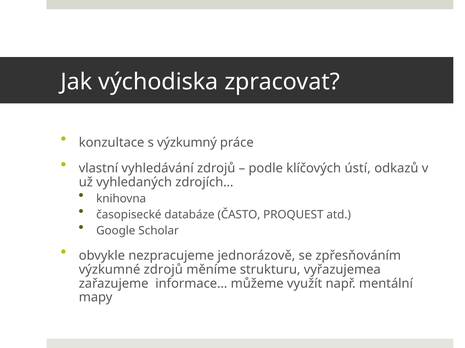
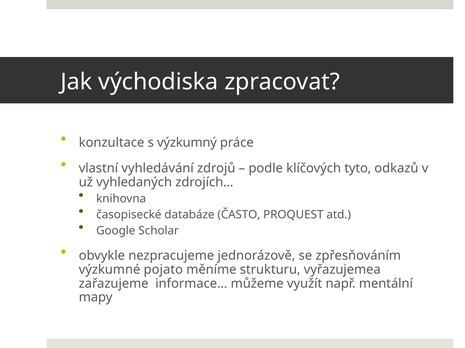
ústí: ústí -> tyto
výzkumné zdrojů: zdrojů -> pojato
